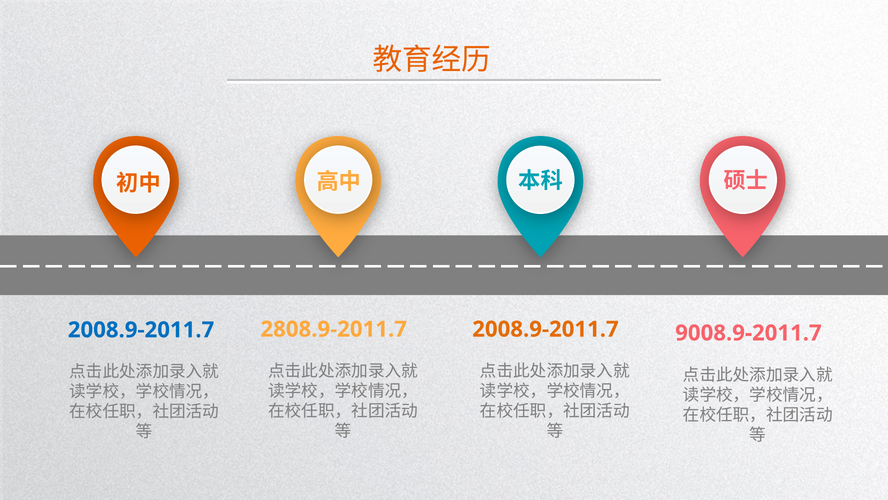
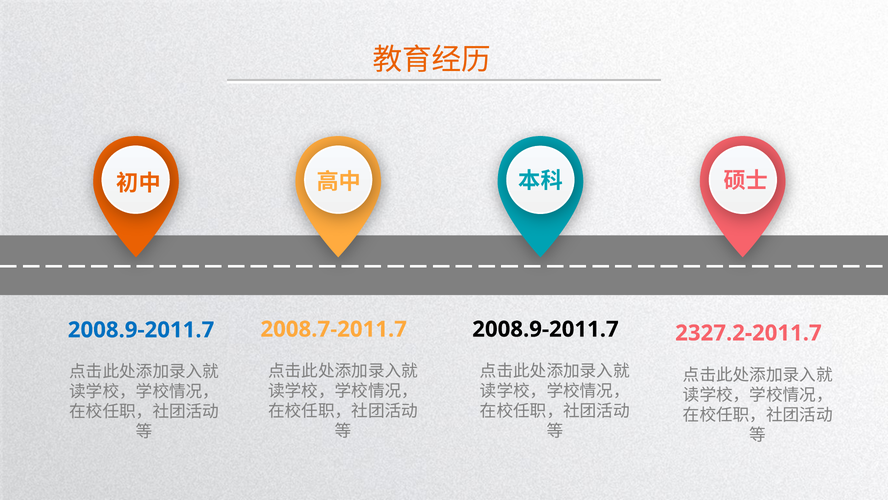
2808.9-2011.7: 2808.9-2011.7 -> 2008.7-2011.7
2008.9-2011.7 at (545, 329) colour: orange -> black
9008.9-2011.7: 9008.9-2011.7 -> 2327.2-2011.7
